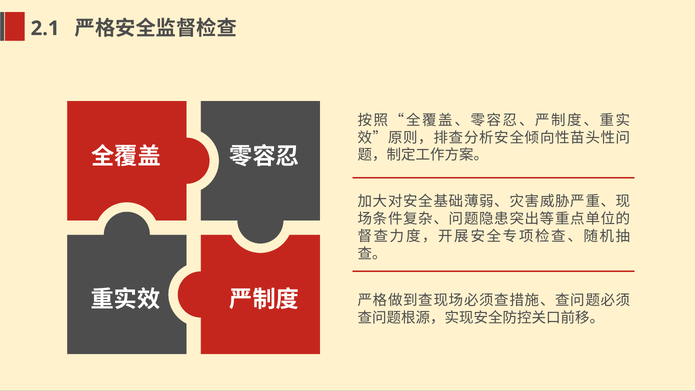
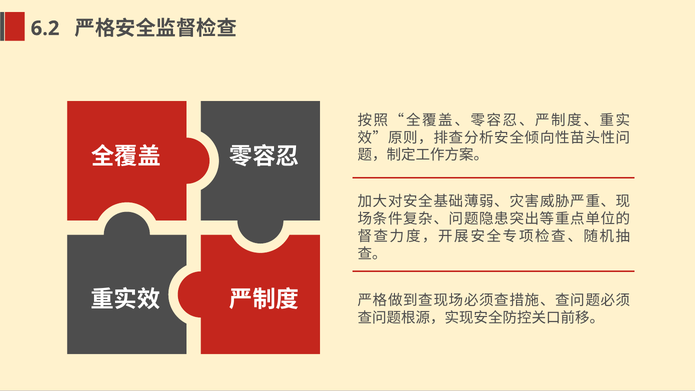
2.1: 2.1 -> 6.2
